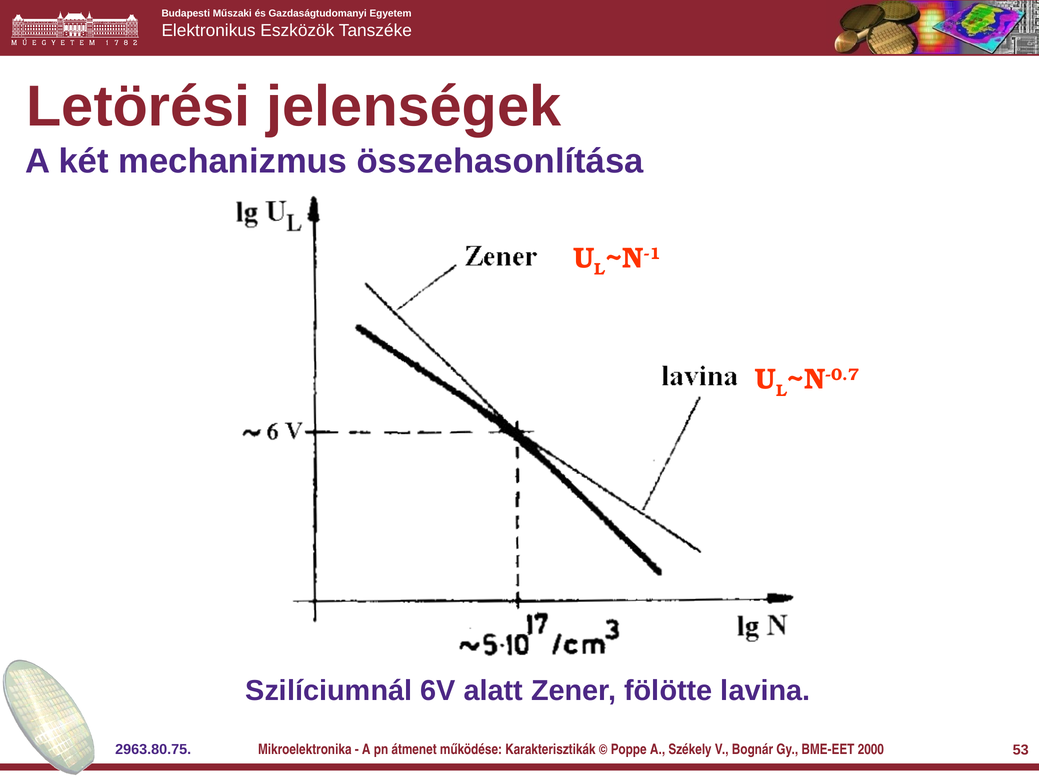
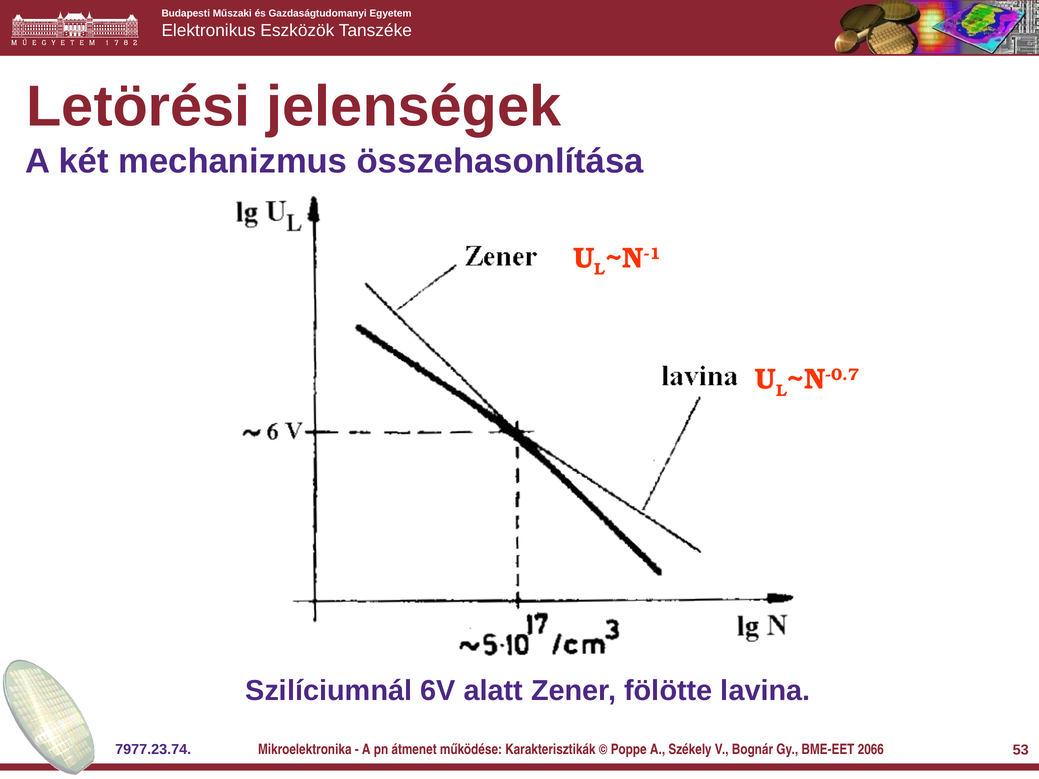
2963.80.75: 2963.80.75 -> 7977.23.74
2000: 2000 -> 2066
